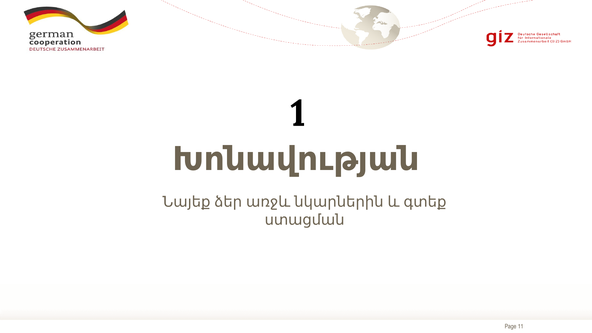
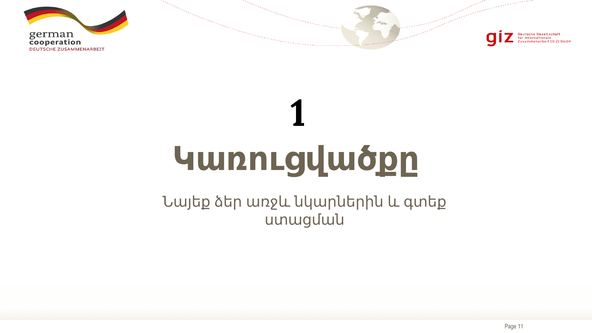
Խոնավության: Խոնավության -> Կառուցվածքը
